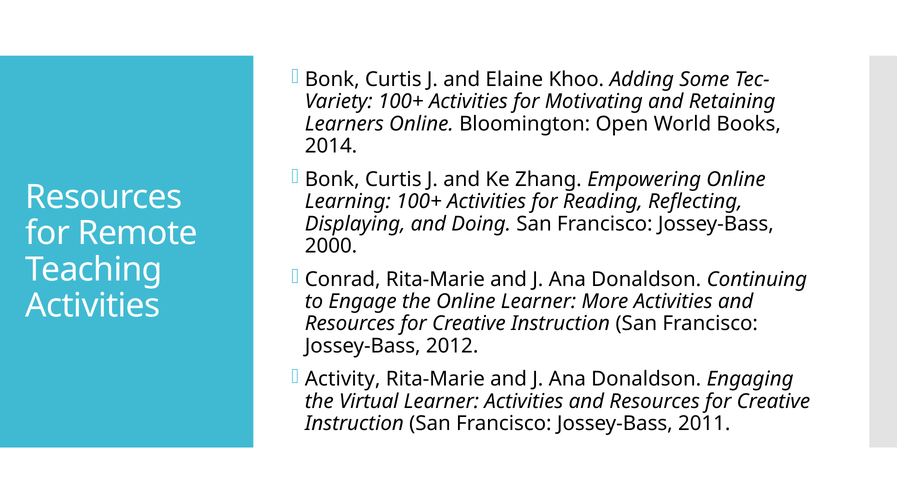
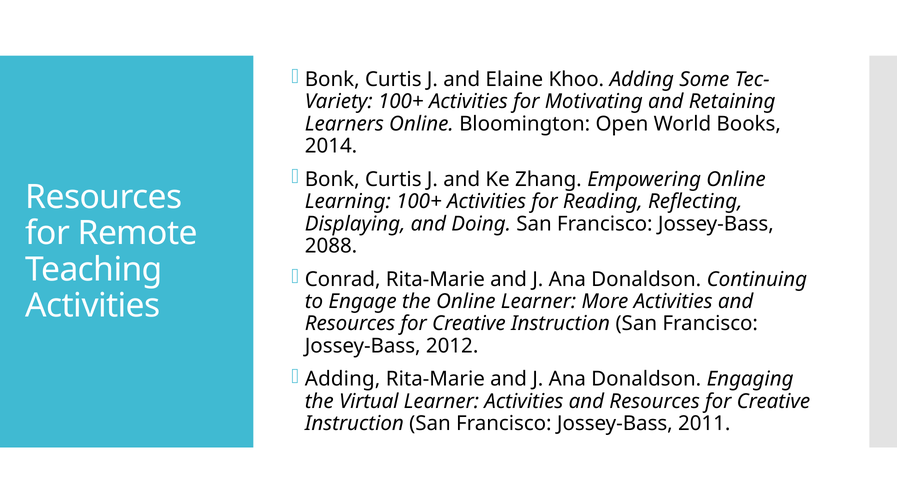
2000: 2000 -> 2088
Activity at (343, 380): Activity -> Adding
